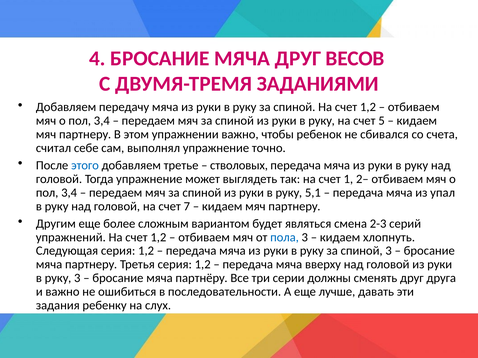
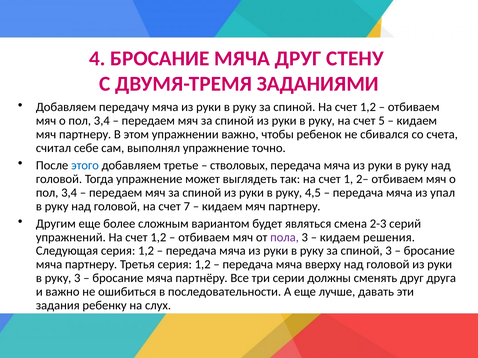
ВЕСОВ: ВЕСОВ -> СТЕНУ
5,1: 5,1 -> 4,5
пола colour: blue -> purple
хлопнуть: хлопнуть -> решения
